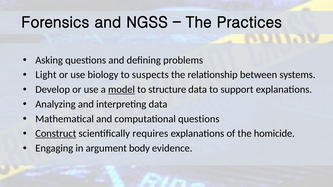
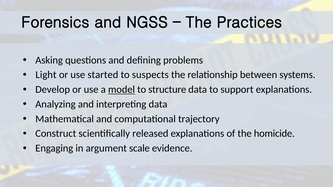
biology: biology -> started
computational questions: questions -> trajectory
Construct underline: present -> none
requires: requires -> released
body: body -> scale
